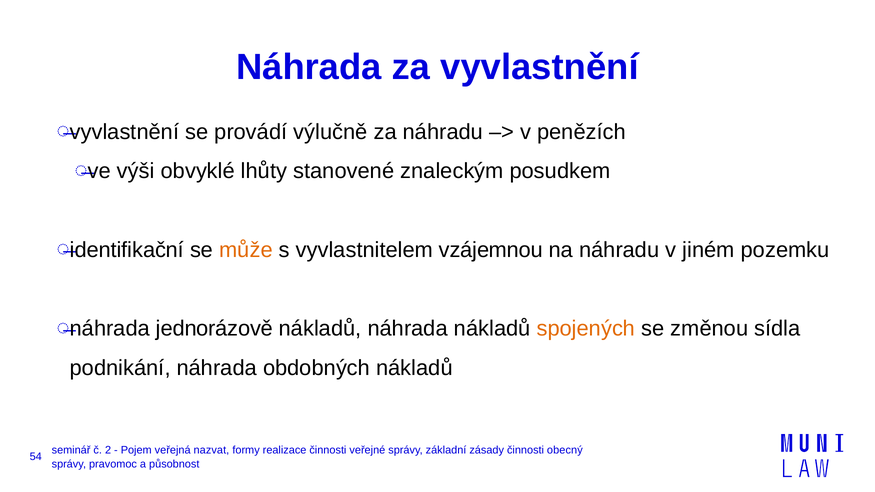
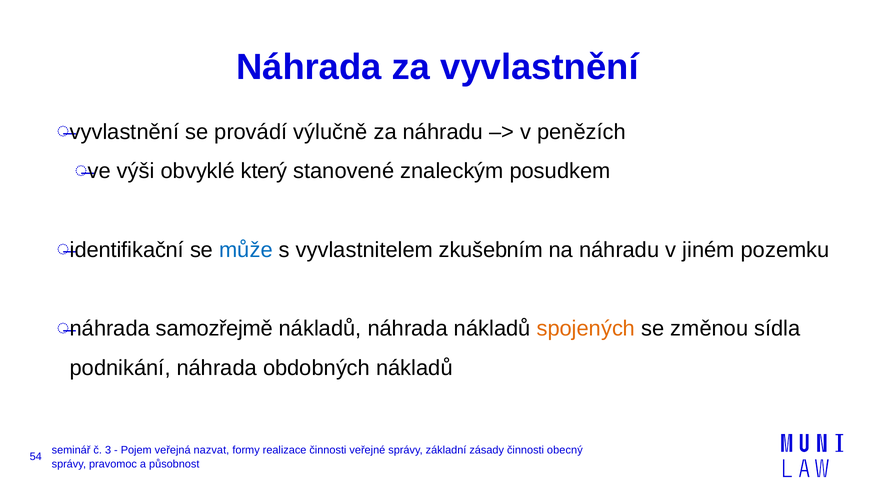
lhůty: lhůty -> který
může colour: orange -> blue
vzájemnou: vzájemnou -> zkušebním
jednorázově: jednorázově -> samozřejmě
2: 2 -> 3
